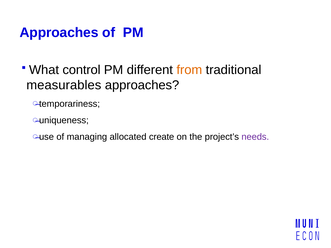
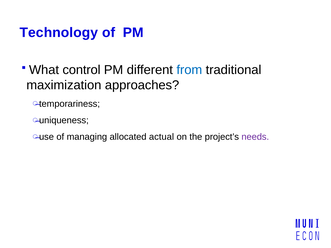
Approaches at (59, 33): Approaches -> Technology
from colour: orange -> blue
measurables: measurables -> maximization
create: create -> actual
